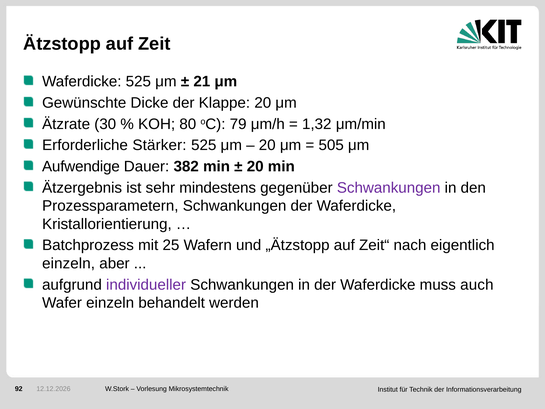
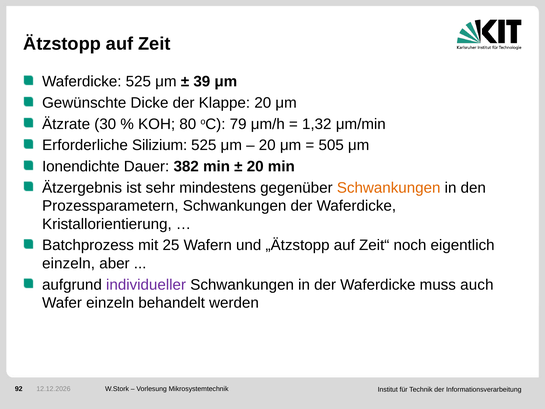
21: 21 -> 39
Stärker: Stärker -> Silizium
Aufwendige: Aufwendige -> Ionendichte
Schwankungen at (389, 188) colour: purple -> orange
nach: nach -> noch
